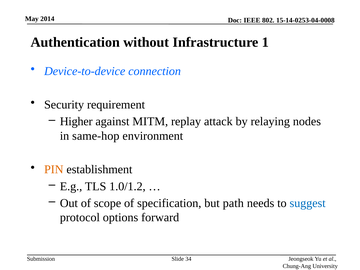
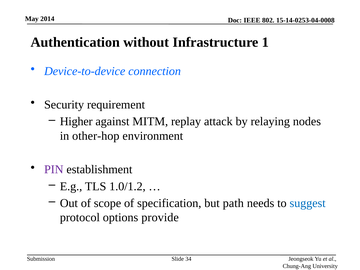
same-hop: same-hop -> other-hop
PIN colour: orange -> purple
forward: forward -> provide
